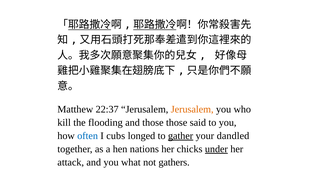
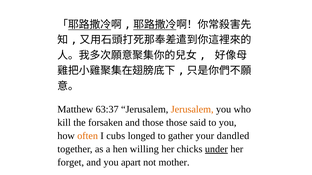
22:37: 22:37 -> 63:37
flooding: flooding -> forsaken
often colour: blue -> orange
gather underline: present -> none
nations: nations -> willing
attack: attack -> forget
what: what -> apart
gathers: gathers -> mother
